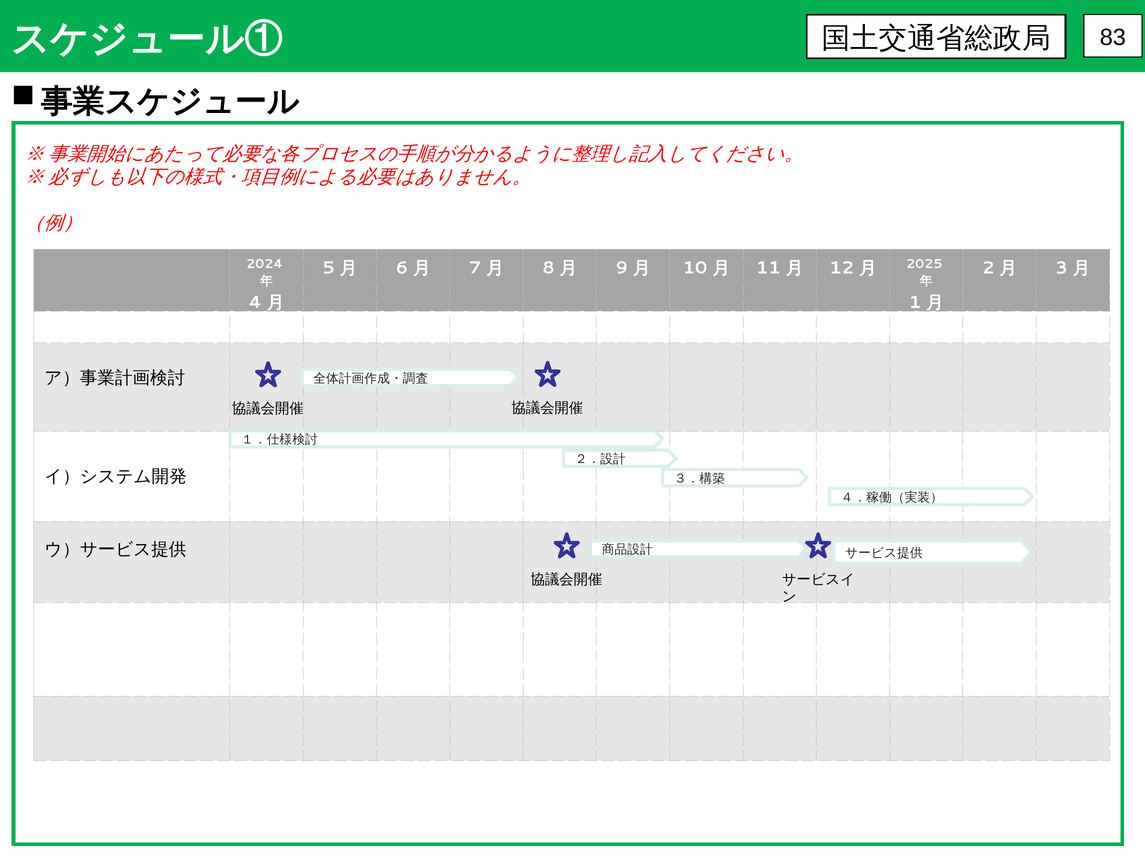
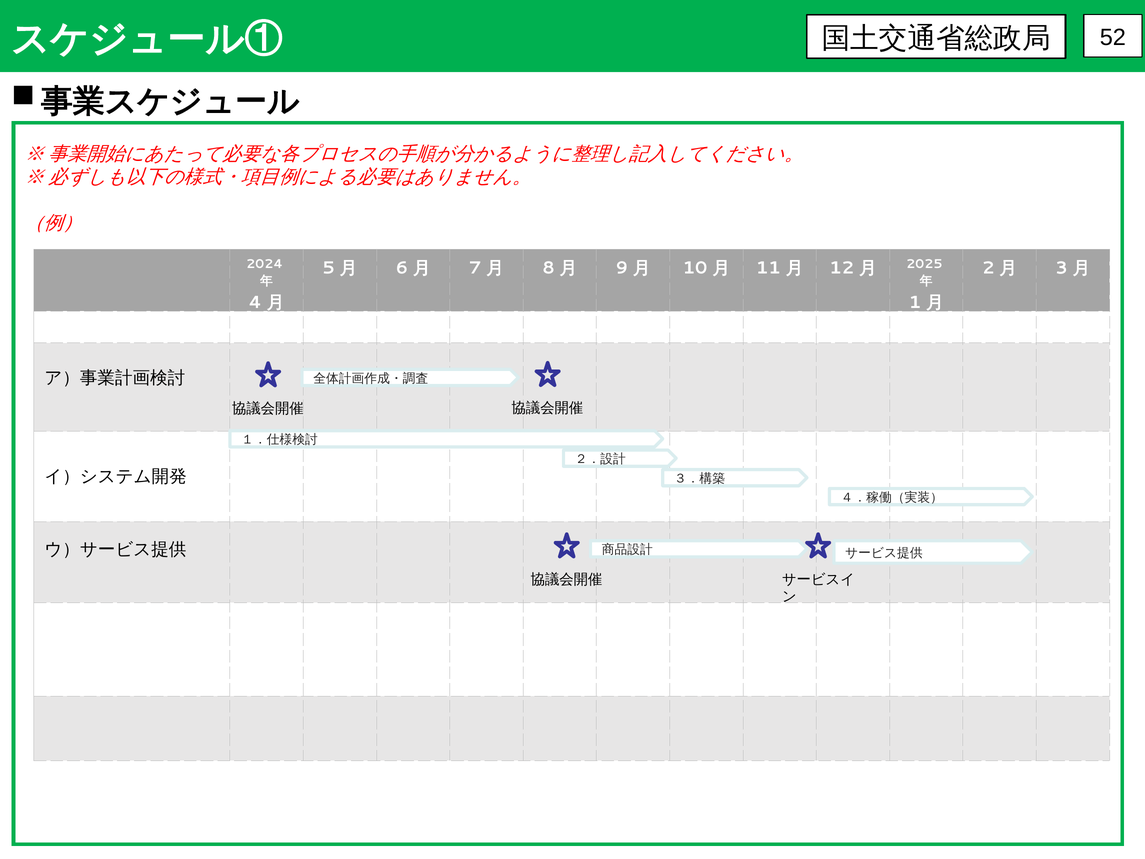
83: 83 -> 52
